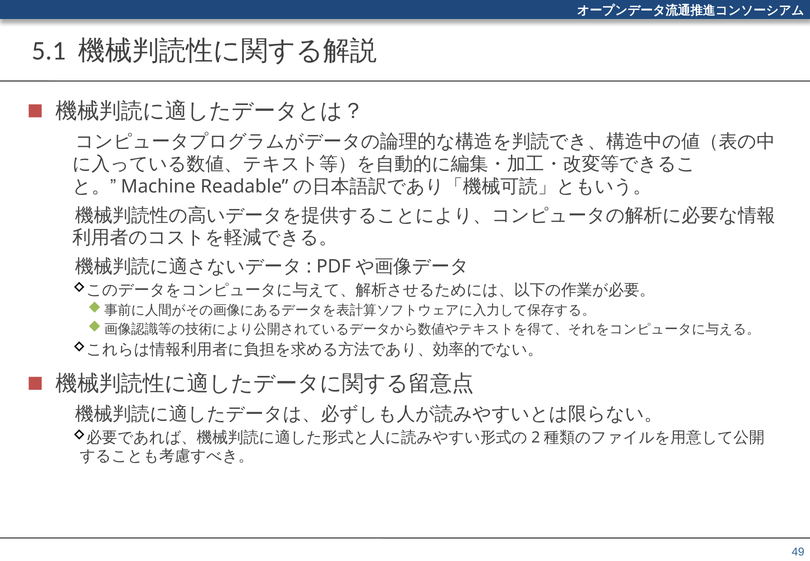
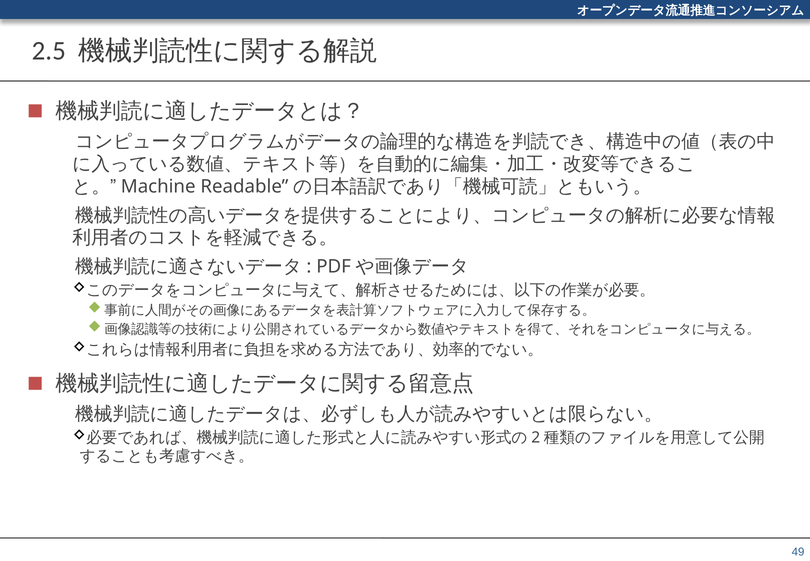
5.1: 5.1 -> 2.5
